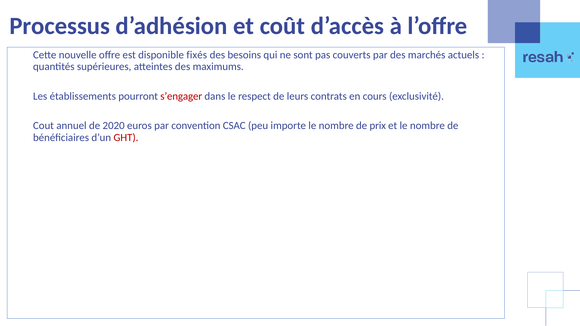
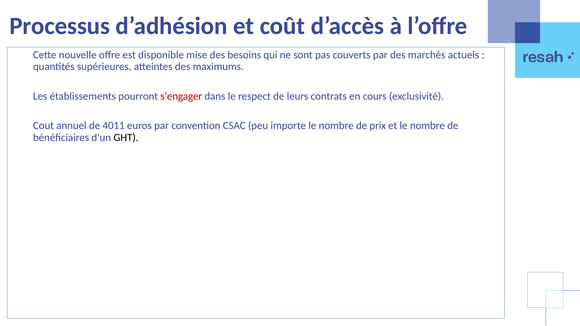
fixés: fixés -> mise
2020: 2020 -> 4011
GHT colour: red -> black
